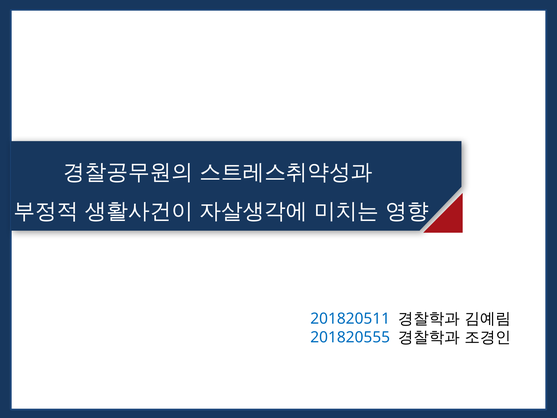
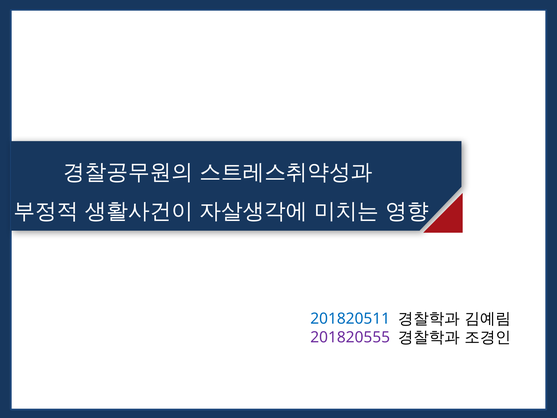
201820555 colour: blue -> purple
